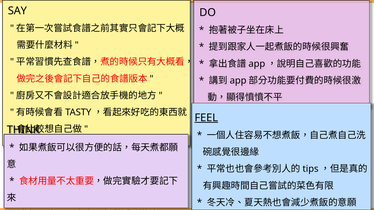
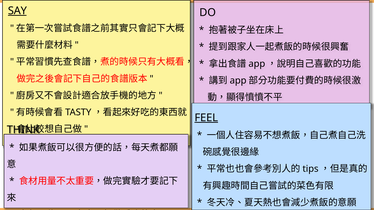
SAY underline: none -> present
